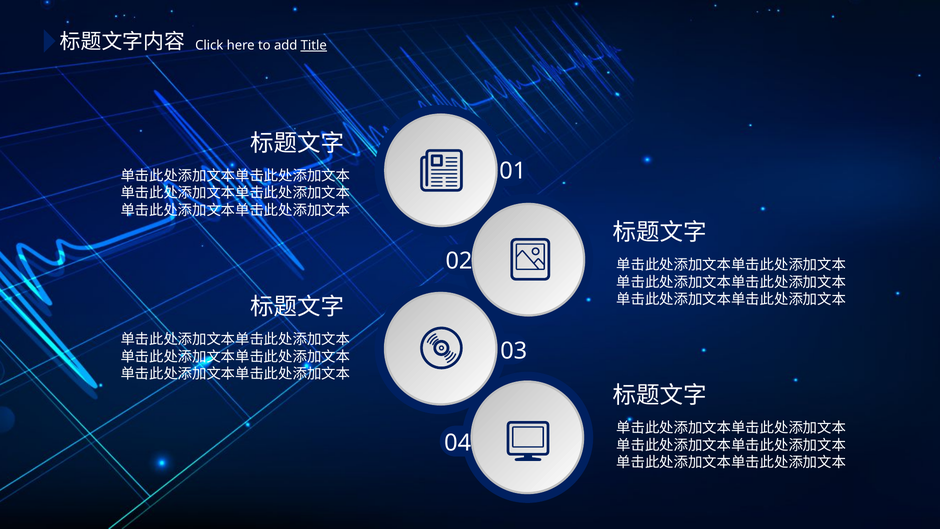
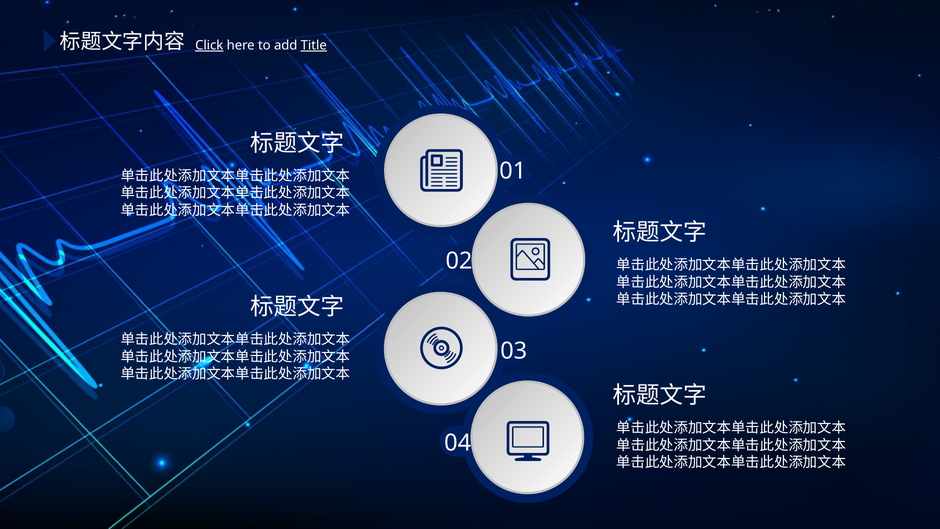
Click underline: none -> present
